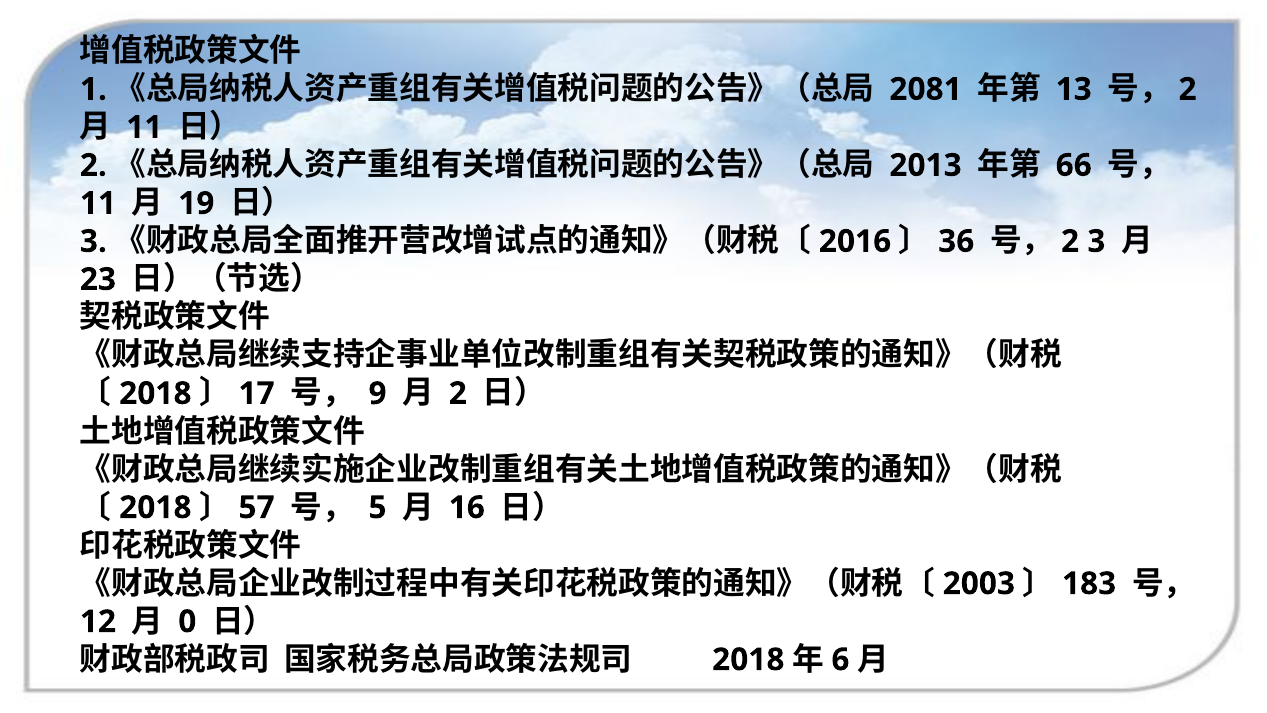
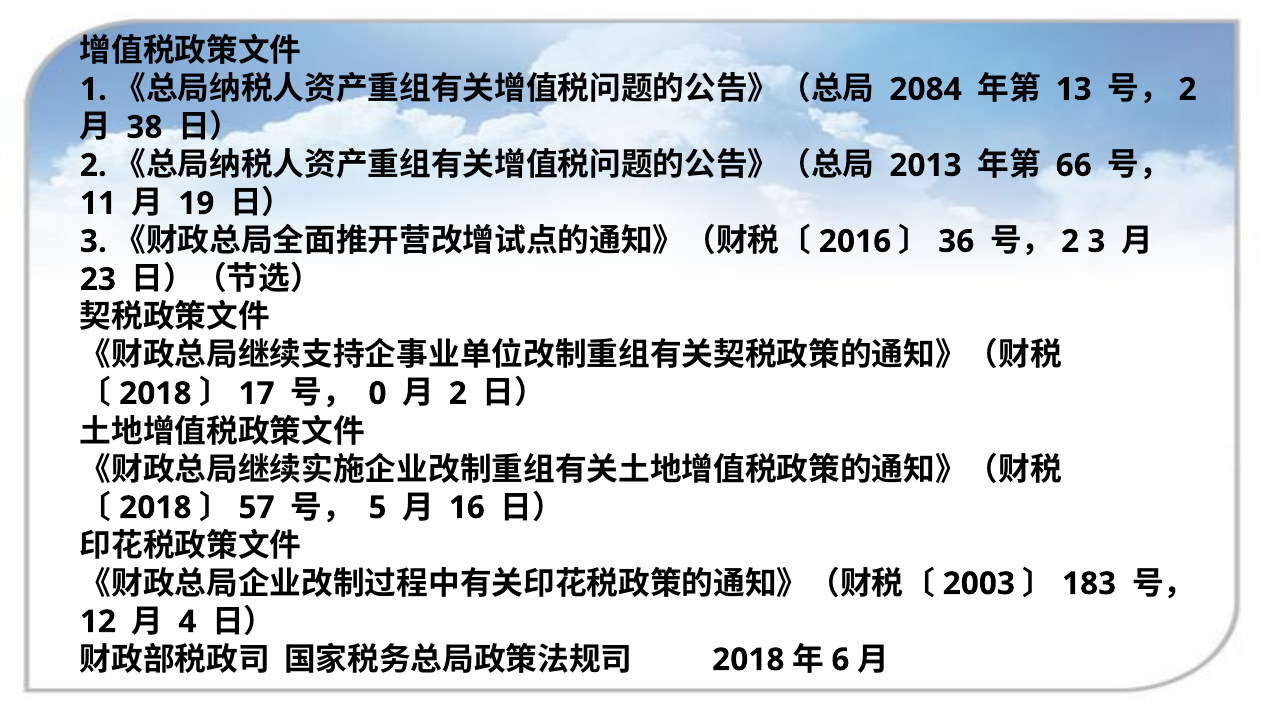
2081: 2081 -> 2084
11 at (144, 127): 11 -> 38
9: 9 -> 0
0: 0 -> 4
